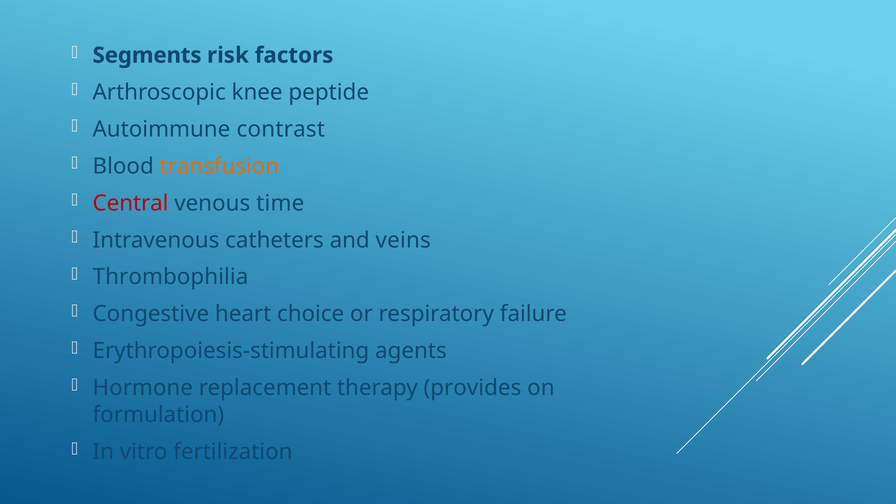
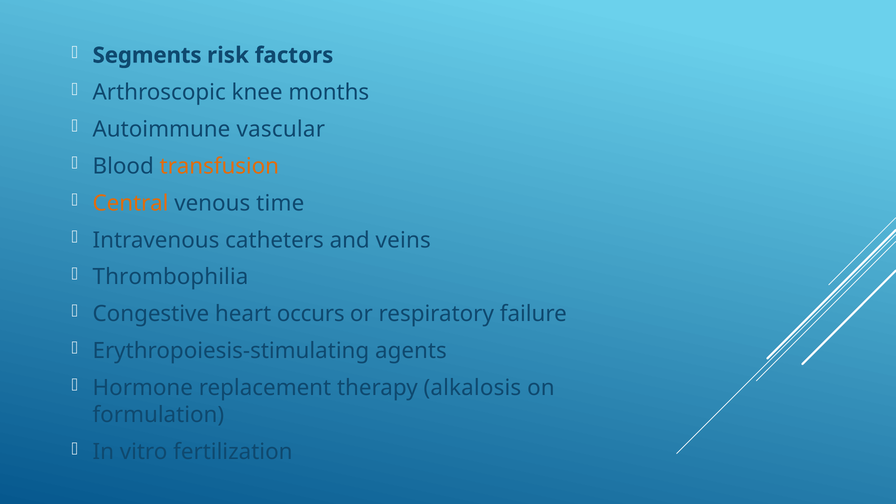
peptide: peptide -> months
contrast: contrast -> vascular
Central colour: red -> orange
choice: choice -> occurs
provides: provides -> alkalosis
